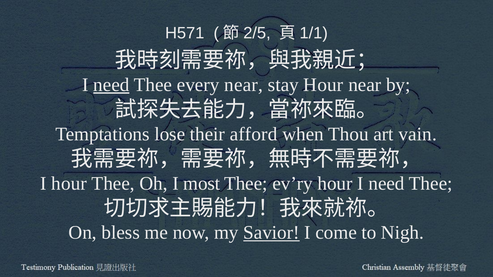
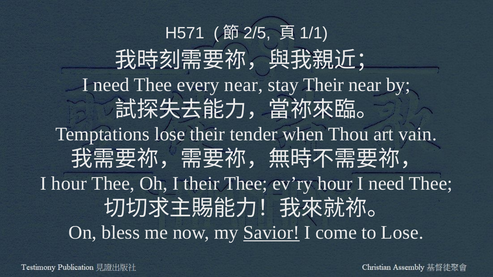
need at (111, 85) underline: present -> none
stay Hour: Hour -> Their
afford: afford -> tender
I most: most -> their
to Nigh: Nigh -> Lose
